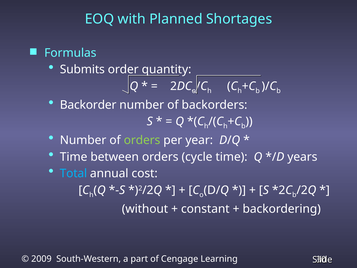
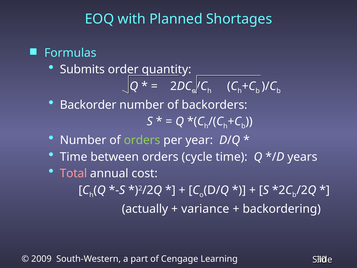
Total colour: light blue -> pink
without: without -> actually
constant: constant -> variance
